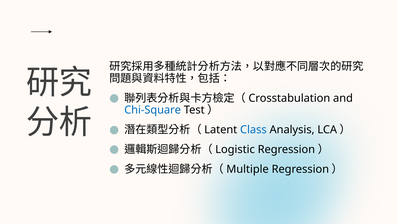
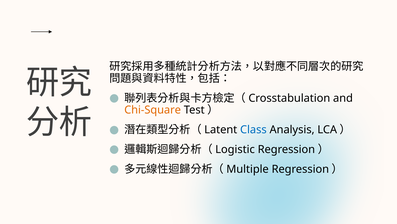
Chi-Square colour: blue -> orange
